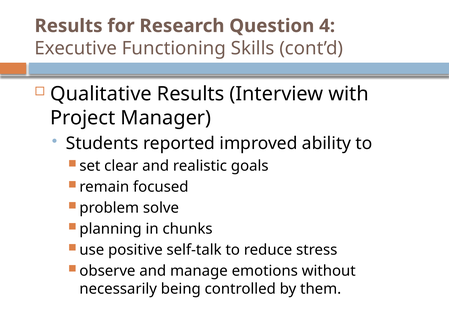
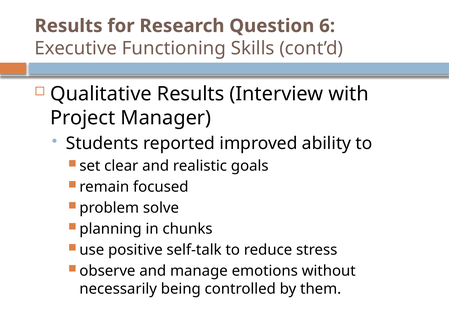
4: 4 -> 6
